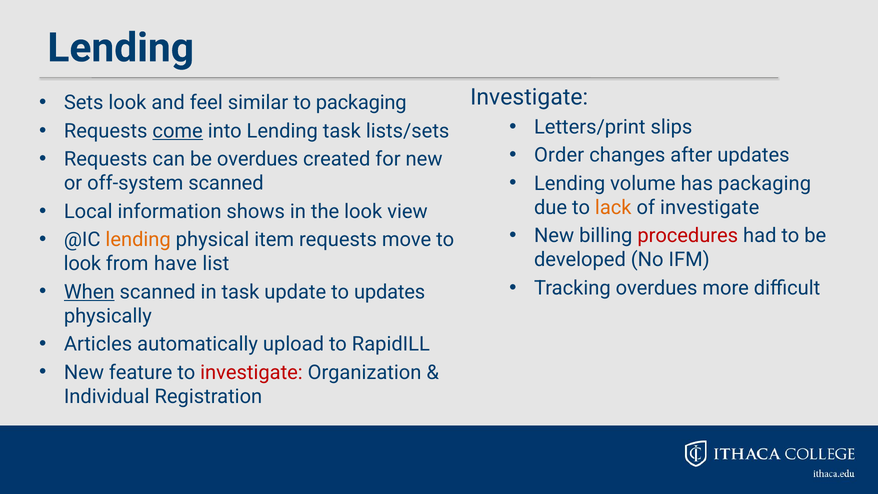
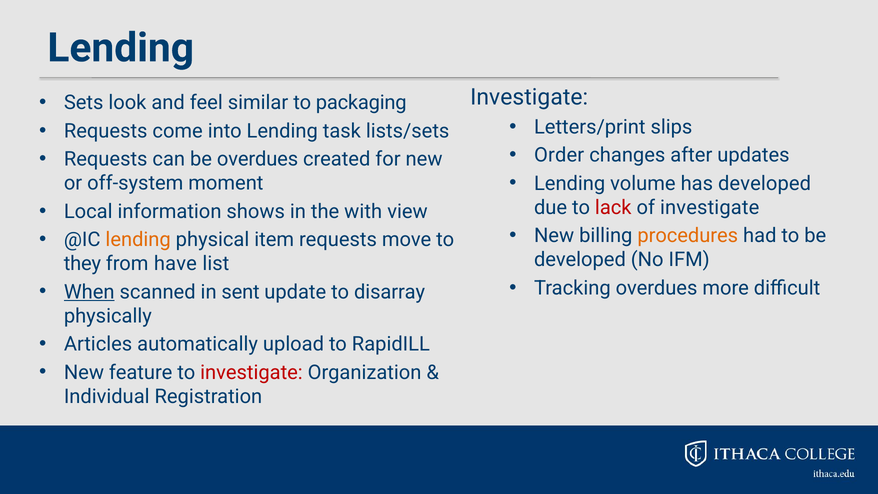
come underline: present -> none
has packaging: packaging -> developed
off-system scanned: scanned -> moment
lack colour: orange -> red
the look: look -> with
procedures colour: red -> orange
look at (82, 264): look -> they
in task: task -> sent
to updates: updates -> disarray
